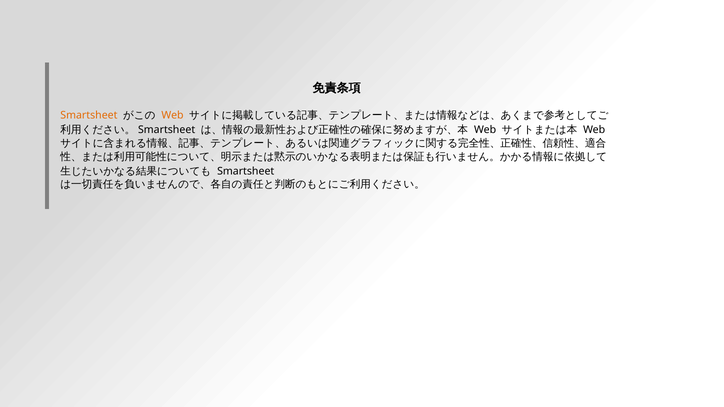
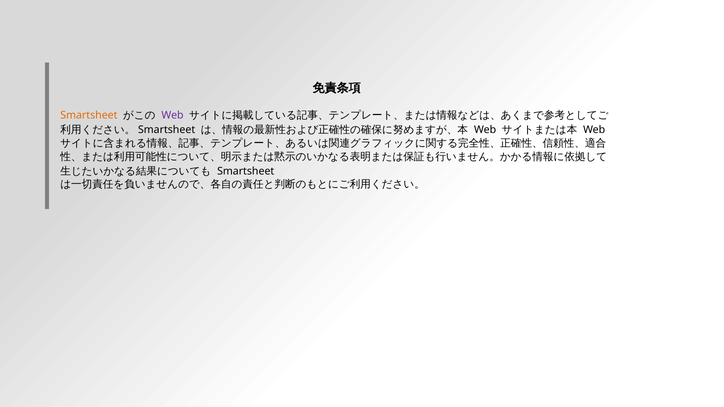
Web at (173, 115) colour: orange -> purple
